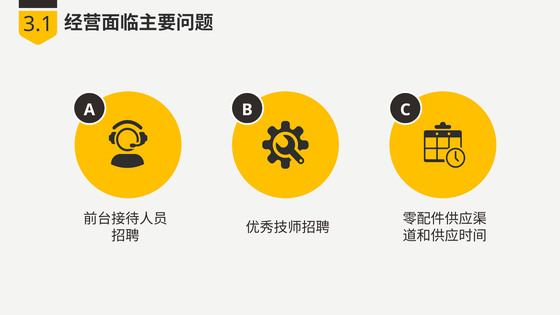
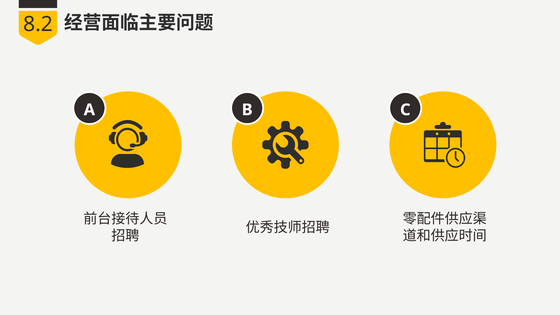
3.1: 3.1 -> 8.2
